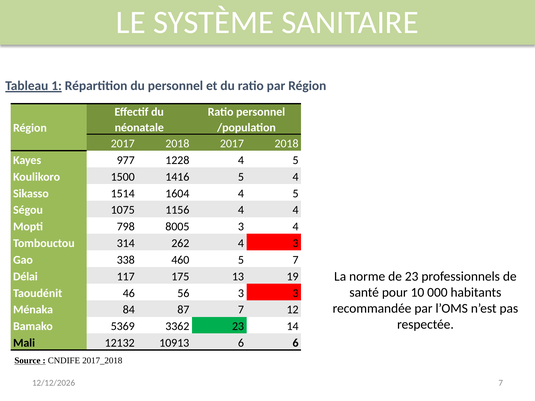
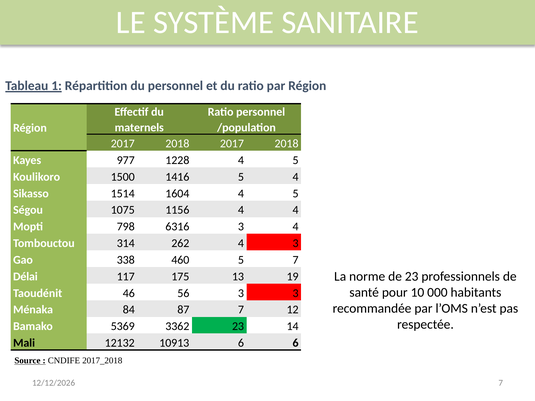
néonatale: néonatale -> maternels
8005: 8005 -> 6316
